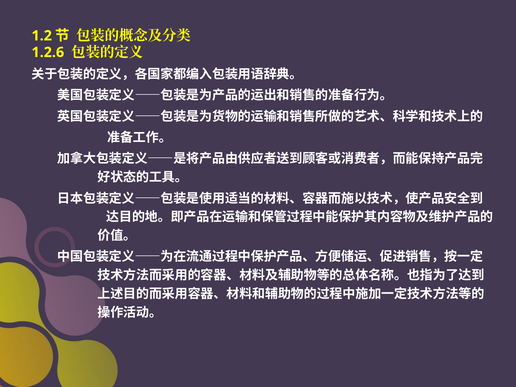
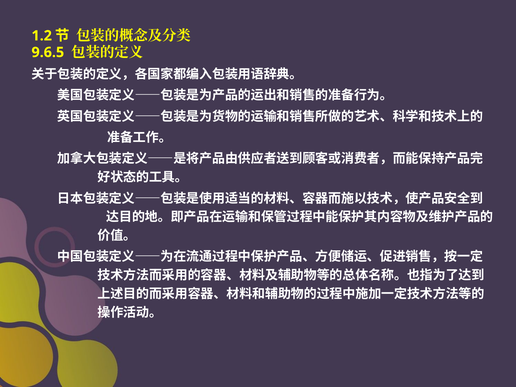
1.2.6: 1.2.6 -> 9.6.5
